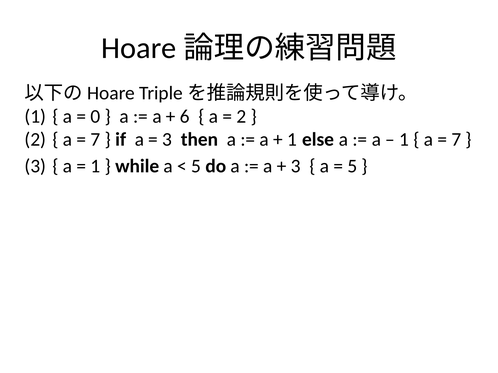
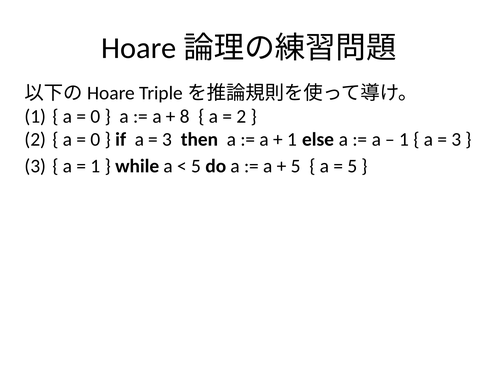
6: 6 -> 8
7 at (95, 140): 7 -> 0
7 at (456, 140): 7 -> 3
3 at (296, 166): 3 -> 5
